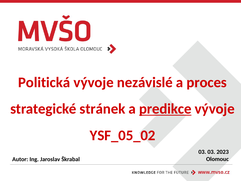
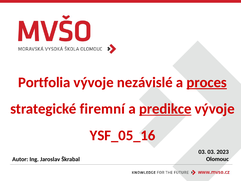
Politická: Politická -> Portfolia
proces underline: none -> present
stránek: stránek -> firemní
YSF_05_02: YSF_05_02 -> YSF_05_16
